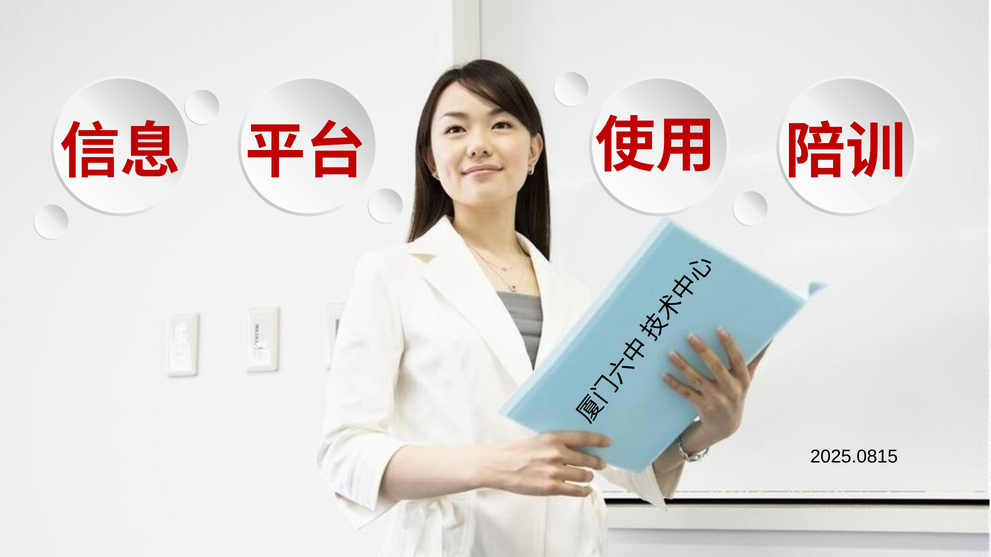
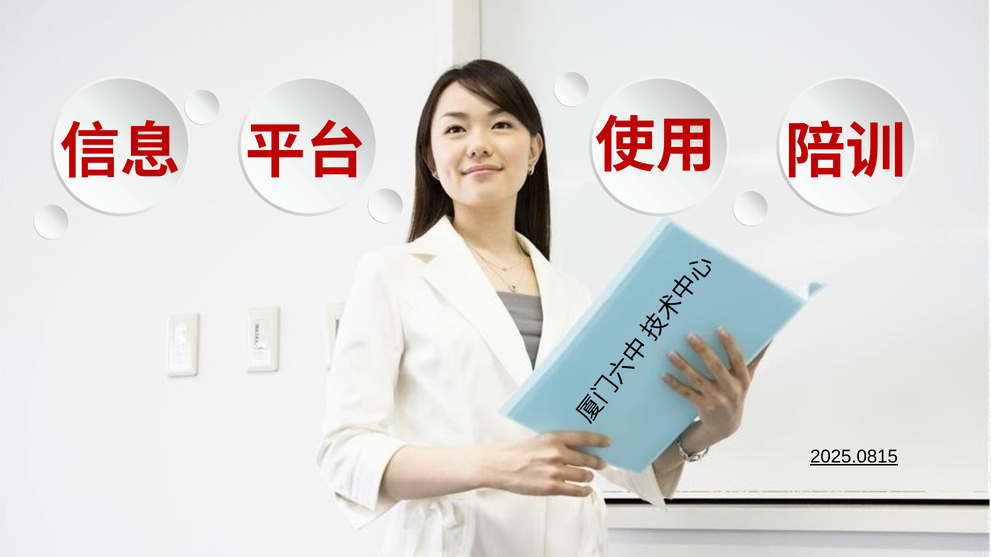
2025.0815 underline: none -> present
